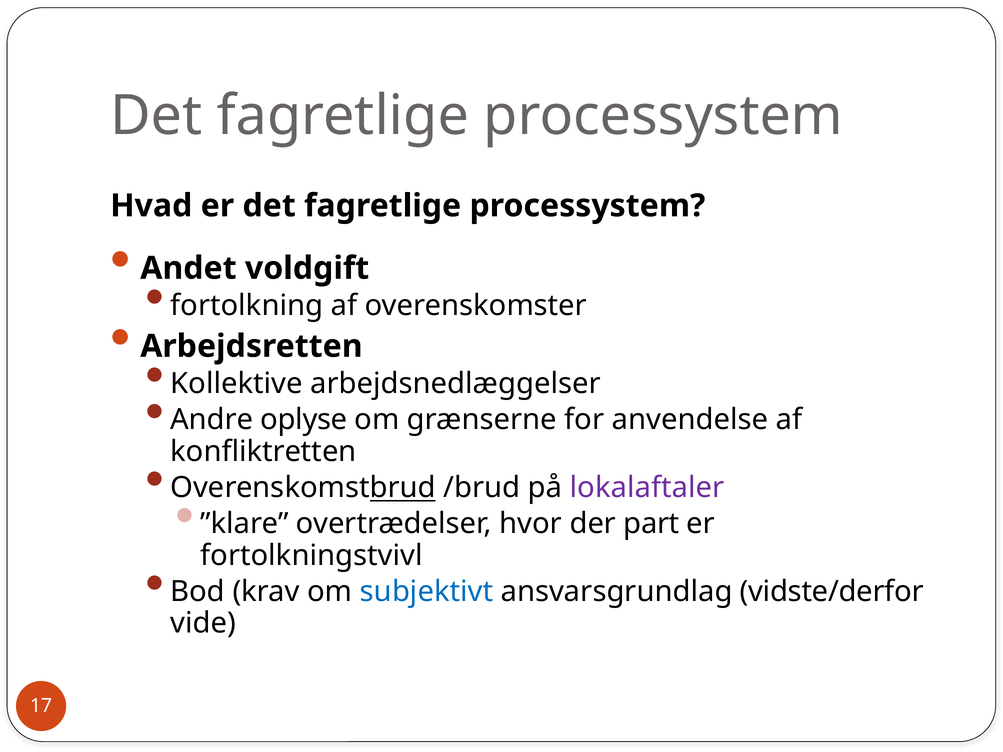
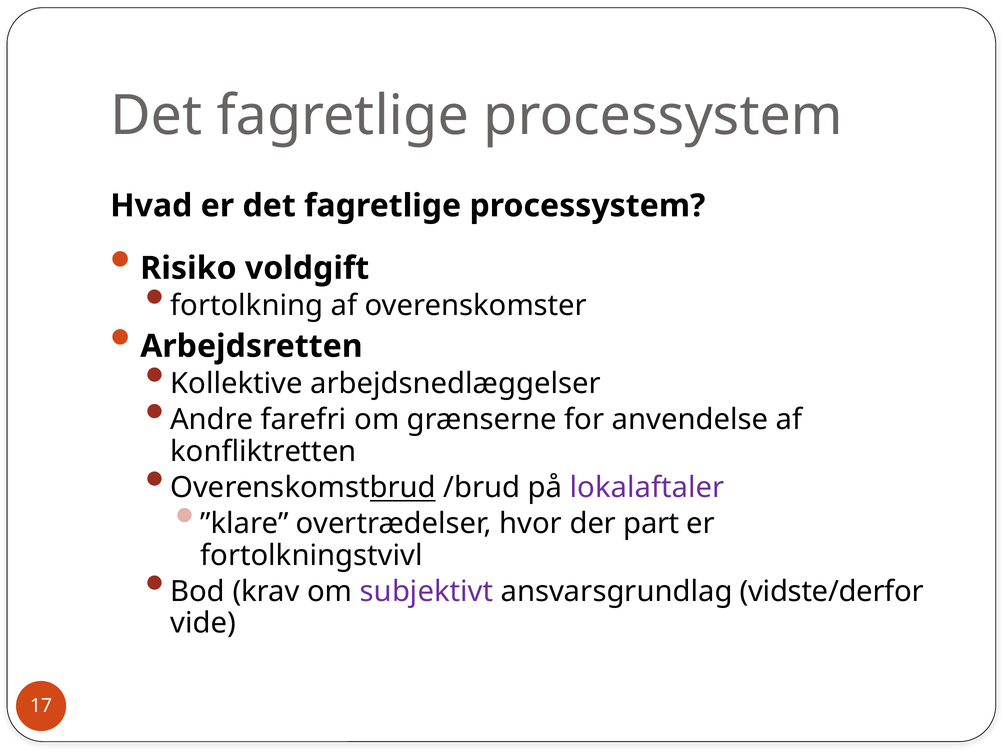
Andet: Andet -> Risiko
oplyse: oplyse -> farefri
subjektivt colour: blue -> purple
